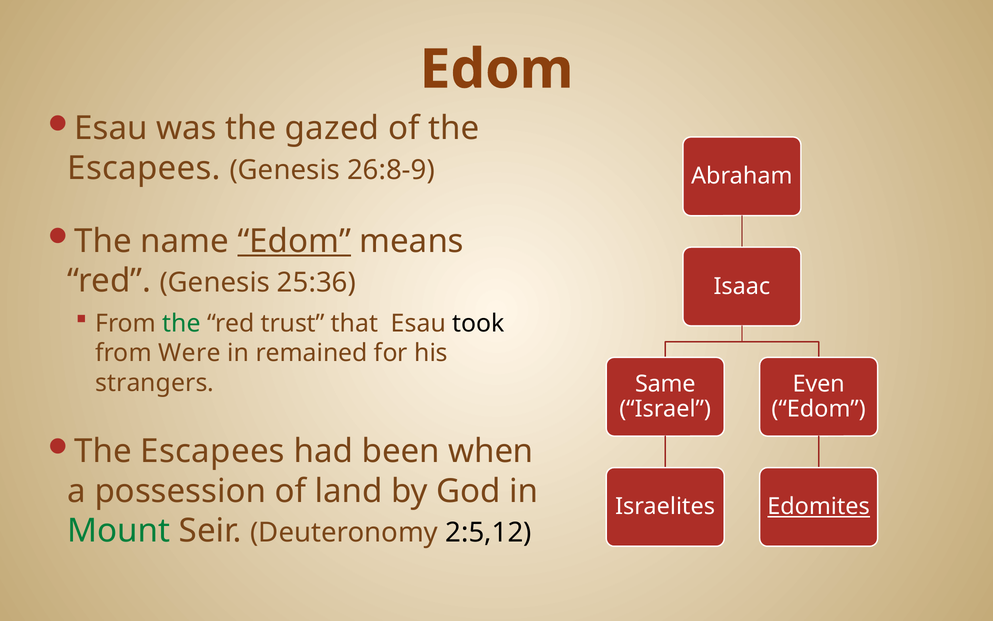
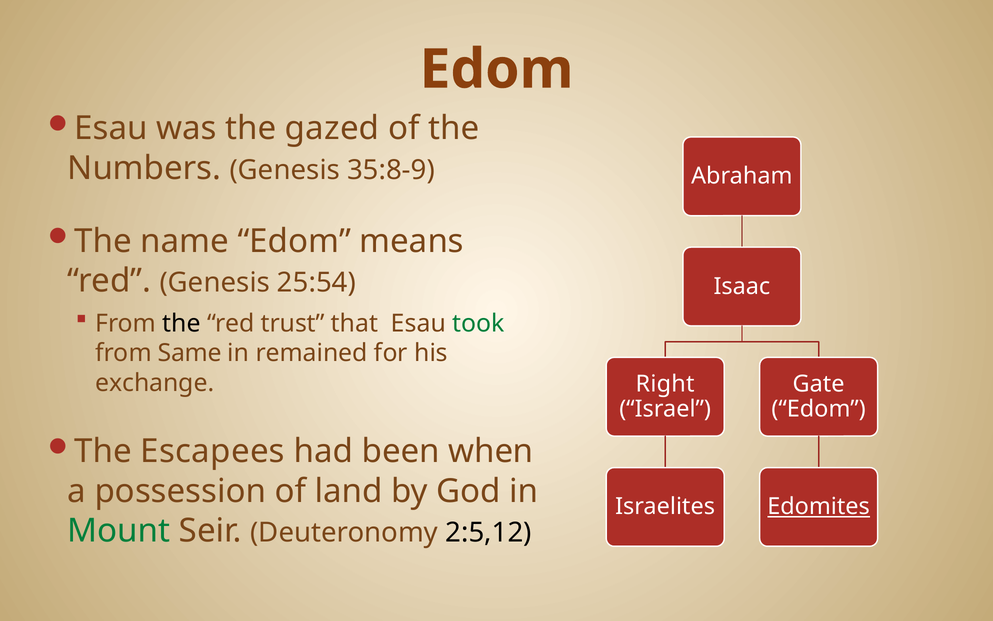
Escapees at (144, 168): Escapees -> Numbers
26:8-9: 26:8-9 -> 35:8-9
Edom at (294, 241) underline: present -> none
25:36: 25:36 -> 25:54
the at (182, 323) colour: green -> black
took colour: black -> green
Were: Were -> Same
strangers: strangers -> exchange
Same: Same -> Right
Even: Even -> Gate
